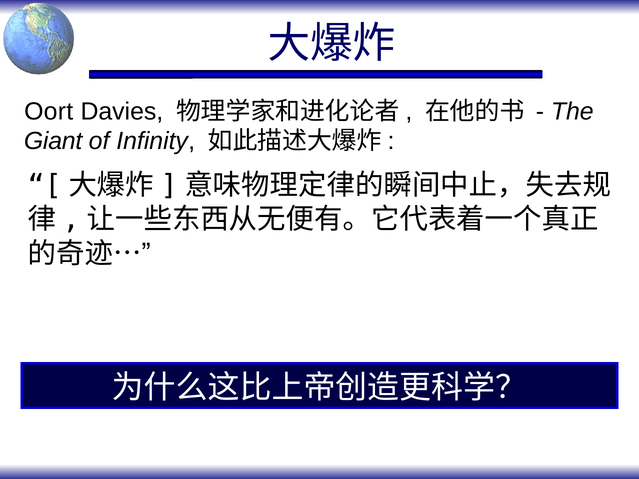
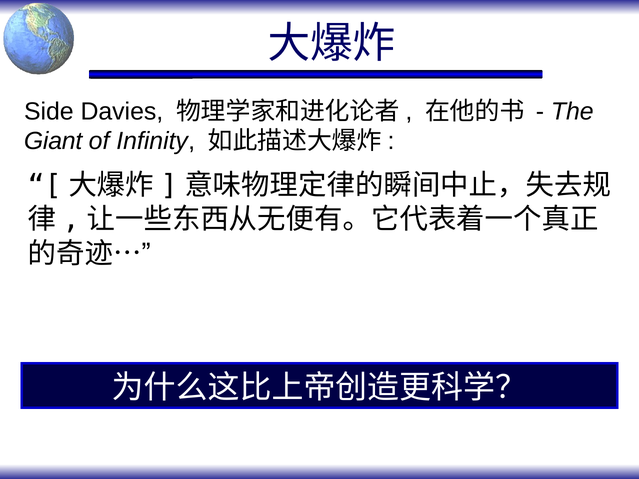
Oort: Oort -> Side
